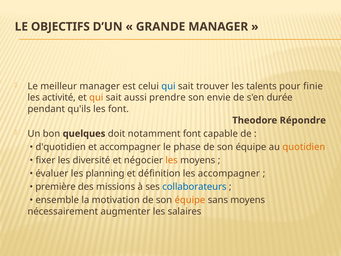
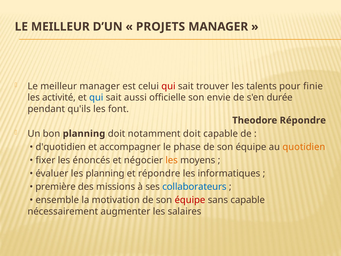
OBJECTIFS at (60, 27): OBJECTIFS -> MEILLEUR
GRANDE: GRANDE -> PROJETS
qui at (168, 86) colour: blue -> red
qui at (96, 97) colour: orange -> blue
prendre: prendre -> officielle
bon quelques: quelques -> planning
notamment font: font -> doit
diversité: diversité -> énoncés
et définition: définition -> répondre
les accompagner: accompagner -> informatiques
équipe at (190, 200) colour: orange -> red
sans moyens: moyens -> capable
